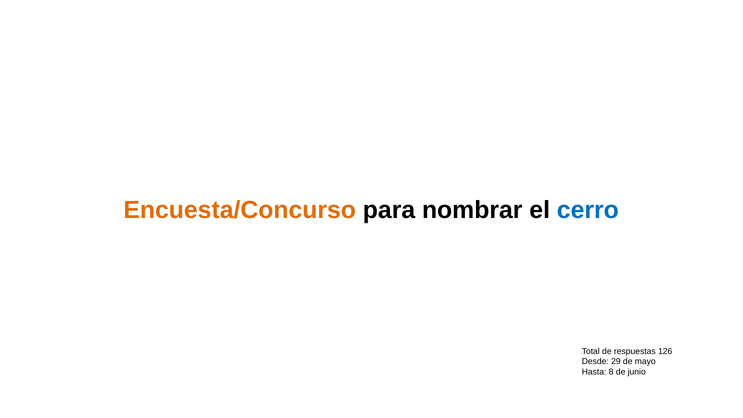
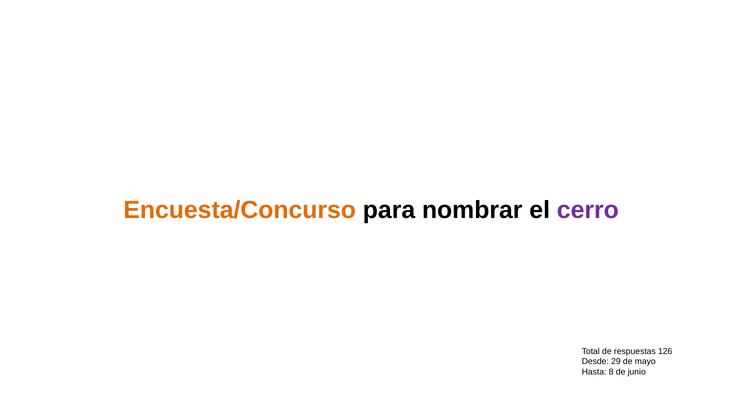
cerro colour: blue -> purple
